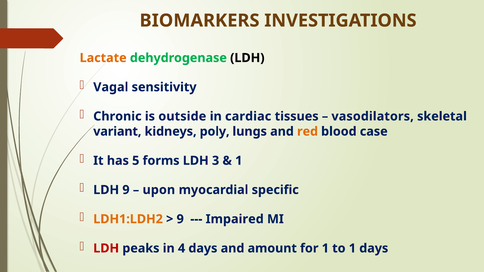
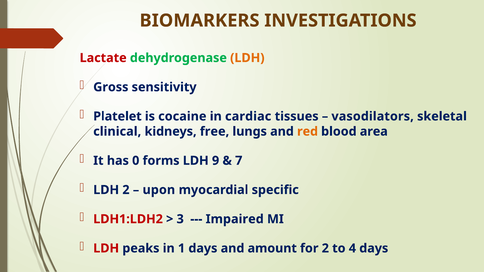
Lactate colour: orange -> red
LDH at (247, 58) colour: black -> orange
Vagal: Vagal -> Gross
Chronic: Chronic -> Platelet
outside: outside -> cocaine
variant: variant -> clinical
poly: poly -> free
case: case -> area
5: 5 -> 0
3: 3 -> 9
1 at (239, 161): 1 -> 7
LDH 9: 9 -> 2
LDH1:LDH2 colour: orange -> red
9 at (180, 219): 9 -> 3
4: 4 -> 1
for 1: 1 -> 2
to 1: 1 -> 4
